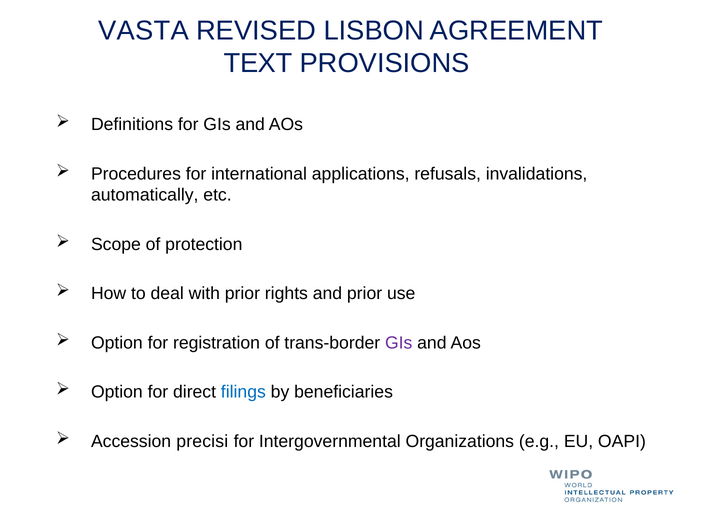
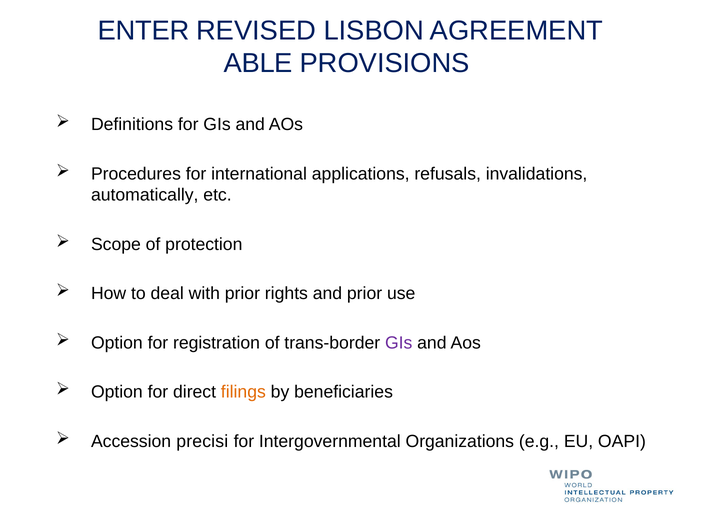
VASTA: VASTA -> ENTER
TEXT: TEXT -> ABLE
filings colour: blue -> orange
